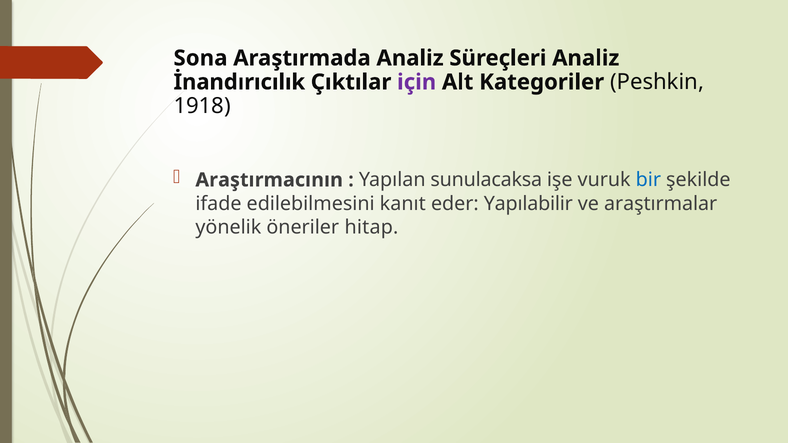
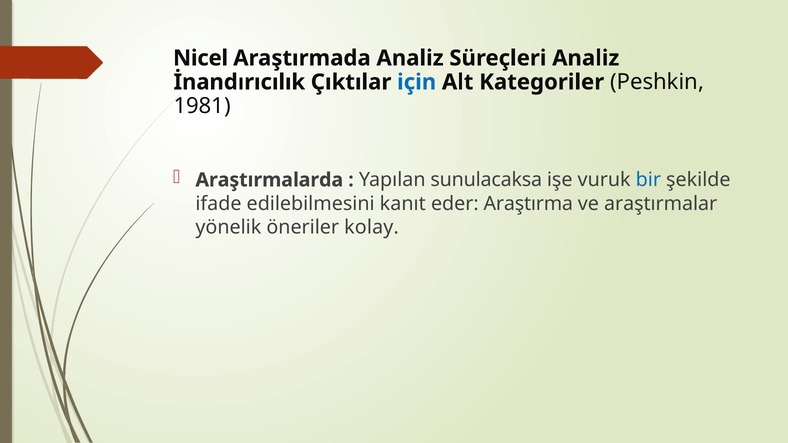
Sona: Sona -> Nicel
için colour: purple -> blue
1918: 1918 -> 1981
Araştırmacının: Araştırmacının -> Araştırmalarda
Yapılabilir: Yapılabilir -> Araştırma
hitap: hitap -> kolay
